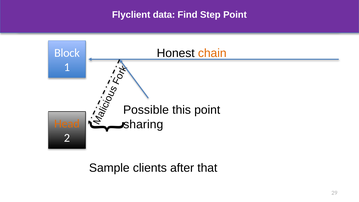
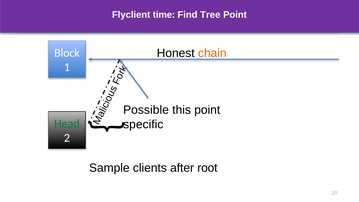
data: data -> time
Step: Step -> Tree
sharing: sharing -> specific
Head colour: orange -> green
that: that -> root
